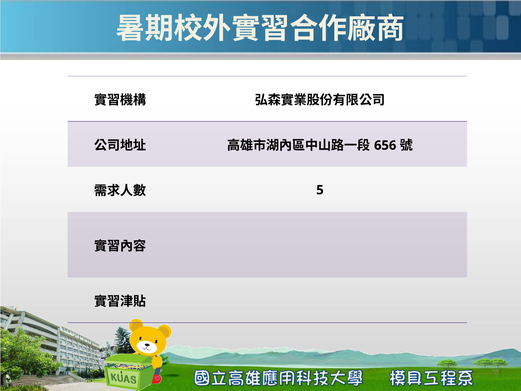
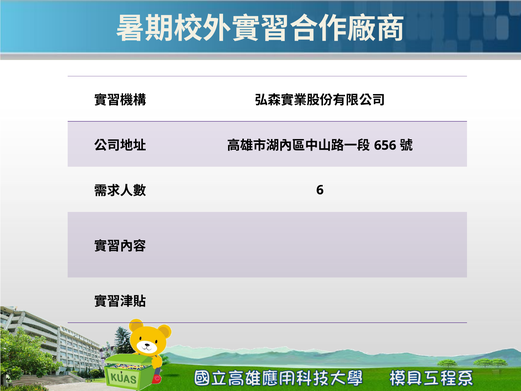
5: 5 -> 6
